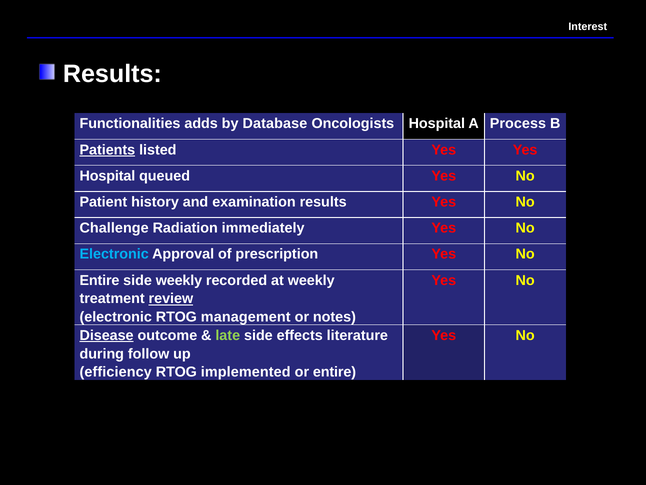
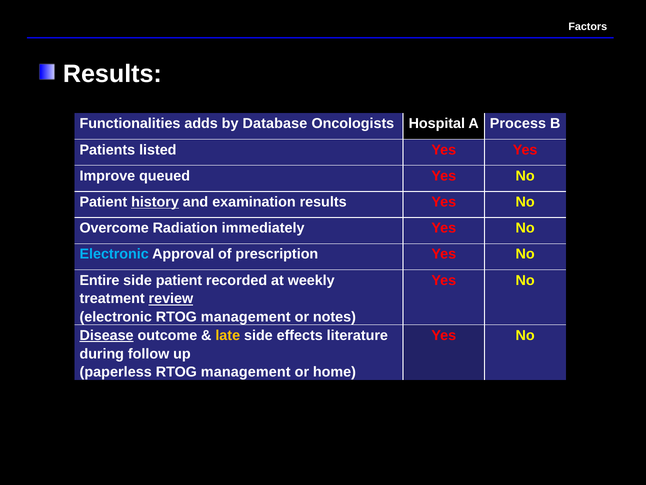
Interest: Interest -> Factors
Patients underline: present -> none
Hospital at (107, 176): Hospital -> Improve
history underline: none -> present
Challenge: Challenge -> Overcome
side weekly: weekly -> patient
late colour: light green -> yellow
efficiency: efficiency -> paperless
implemented at (246, 372): implemented -> management
or entire: entire -> home
